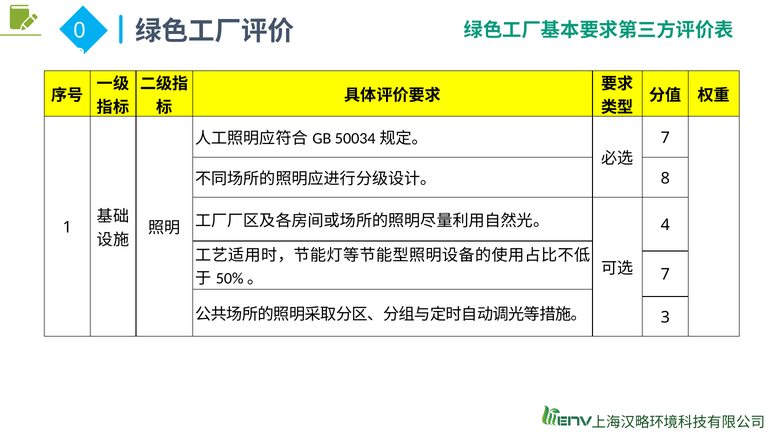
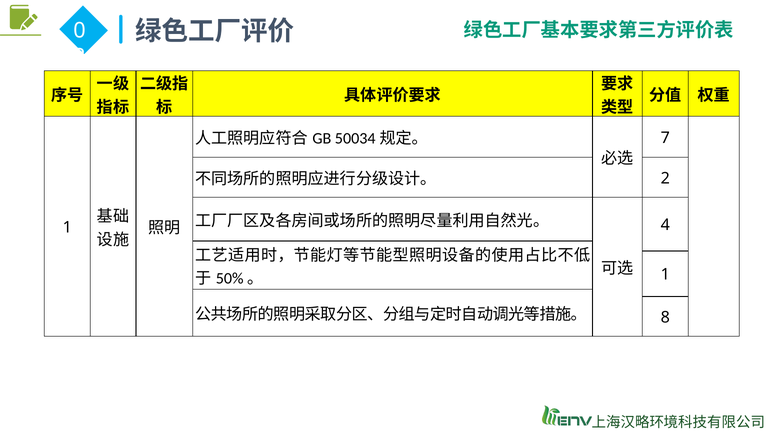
8 at (665, 178): 8 -> 2
7 at (665, 274): 7 -> 1
3: 3 -> 8
